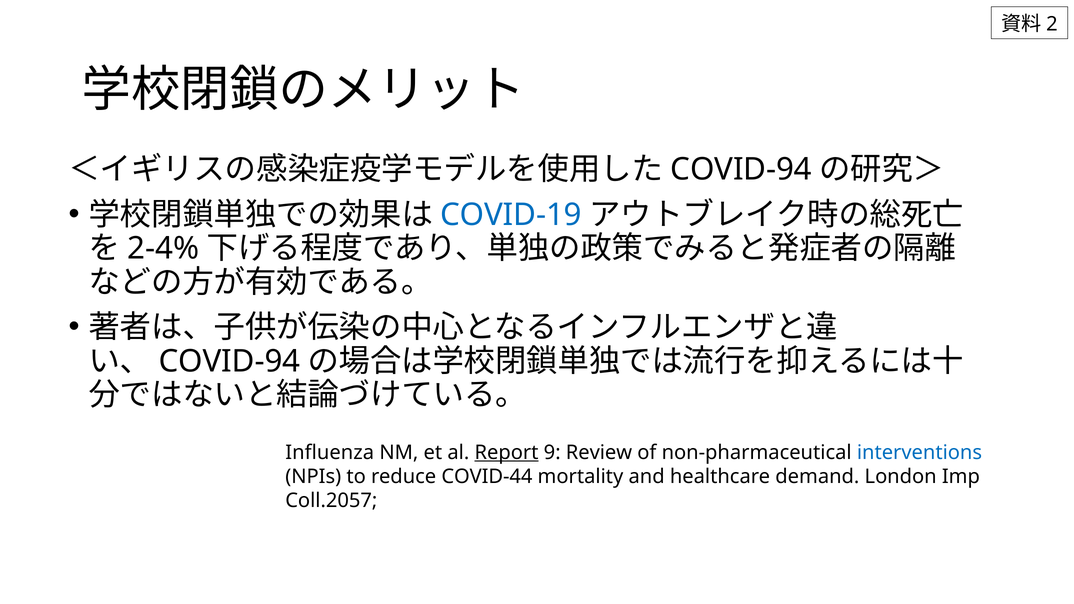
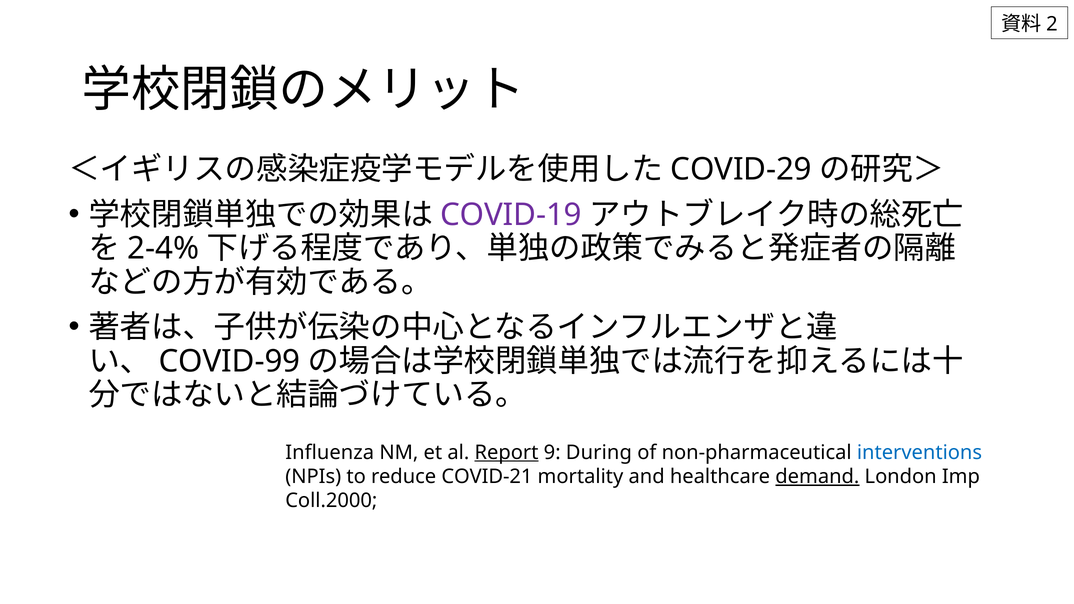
COVID-94 at (741, 170): COVID-94 -> COVID-29
COVID-19 colour: blue -> purple
COVID-94 at (229, 361): COVID-94 -> COVID-99
Review: Review -> During
COVID-44: COVID-44 -> COVID-21
demand underline: none -> present
Coll.2057: Coll.2057 -> Coll.2000
